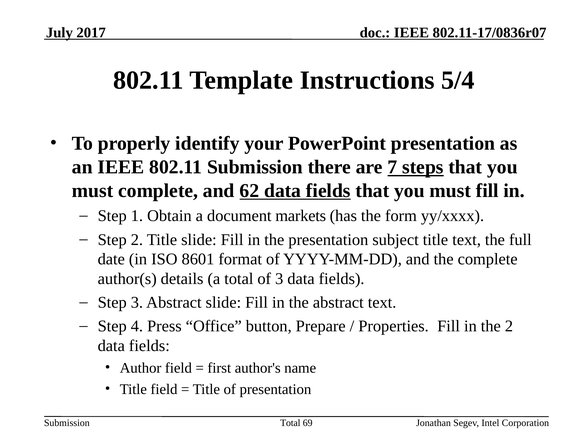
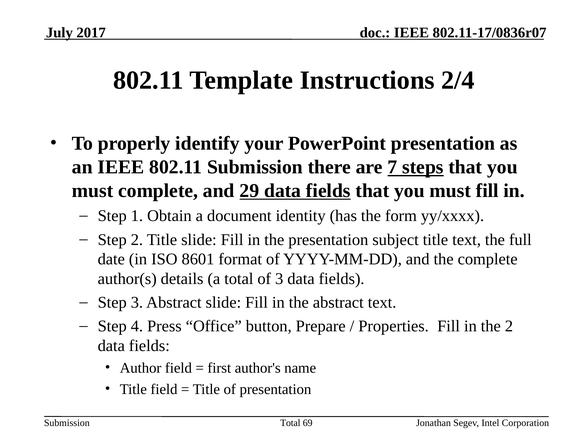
5/4: 5/4 -> 2/4
62: 62 -> 29
markets: markets -> identity
